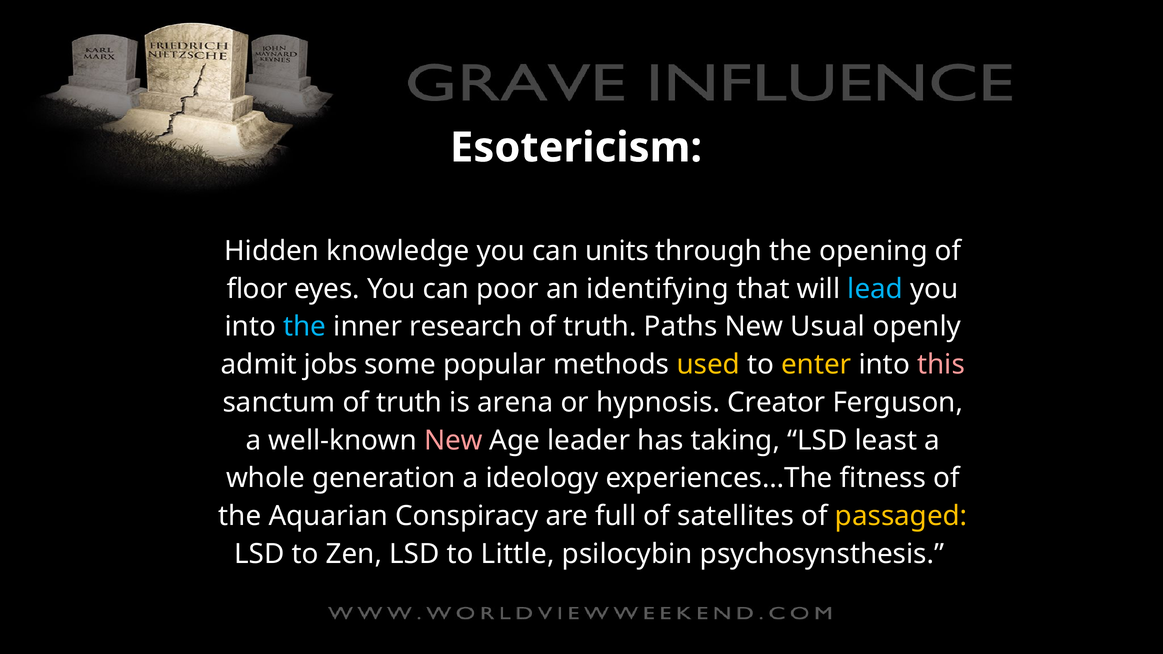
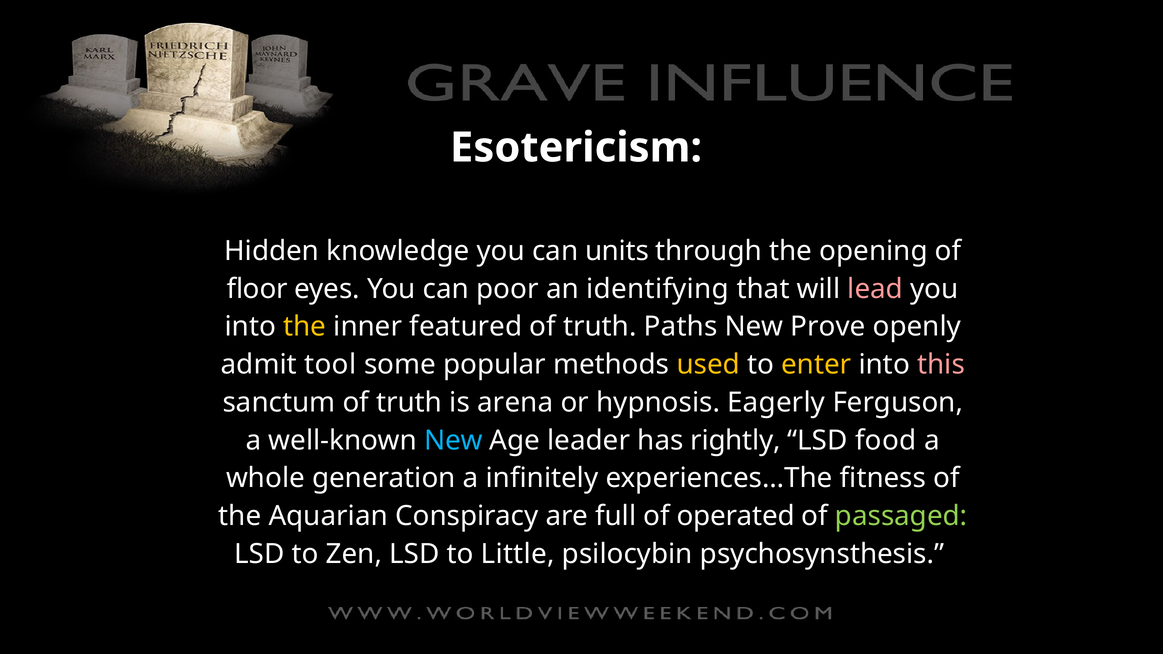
lead colour: light blue -> pink
the at (305, 327) colour: light blue -> yellow
research: research -> featured
Usual: Usual -> Prove
jobs: jobs -> tool
Creator: Creator -> Eagerly
New at (453, 441) colour: pink -> light blue
taking: taking -> rightly
least: least -> food
ideology: ideology -> infinitely
satellites: satellites -> operated
passaged colour: yellow -> light green
